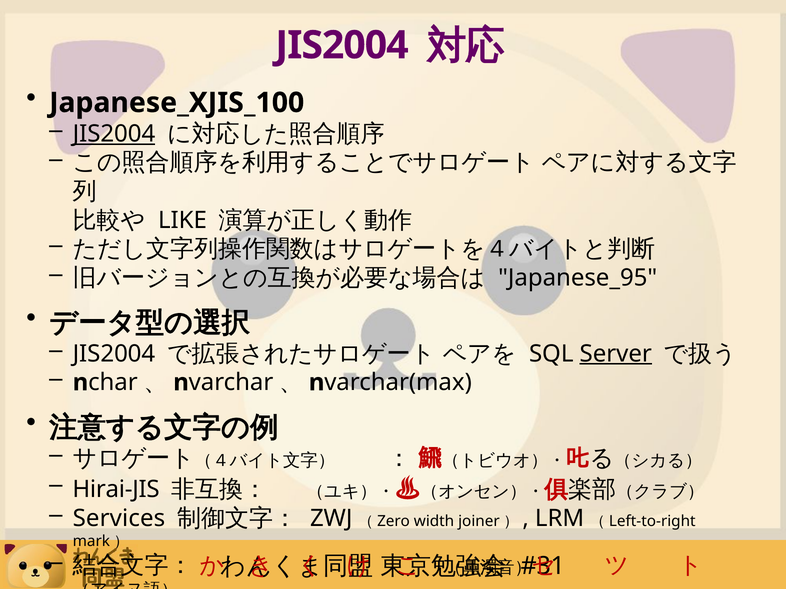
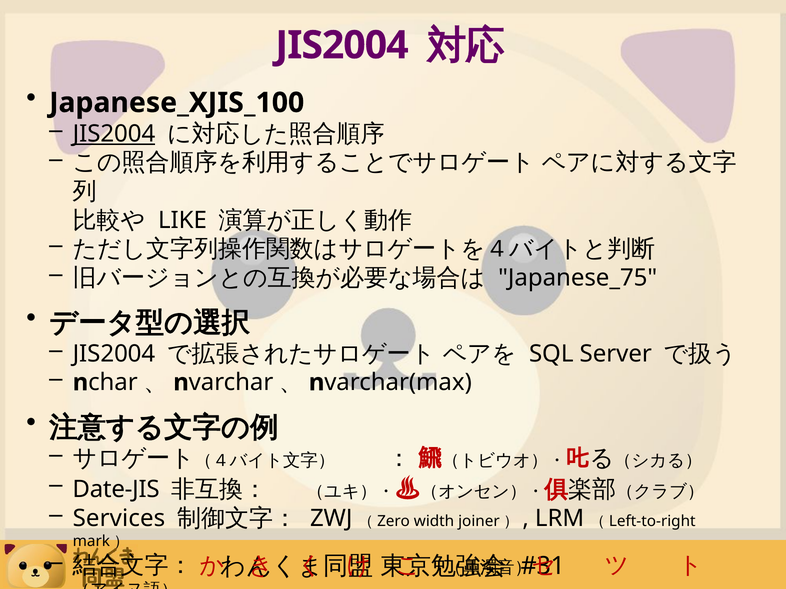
Japanese_95: Japanese_95 -> Japanese_75
Server underline: present -> none
Hirai-JIS: Hirai-JIS -> Date-JIS
